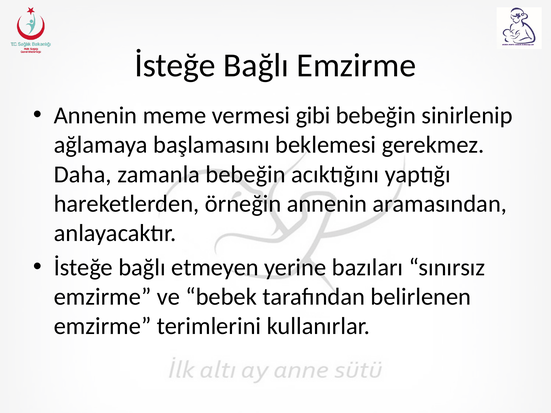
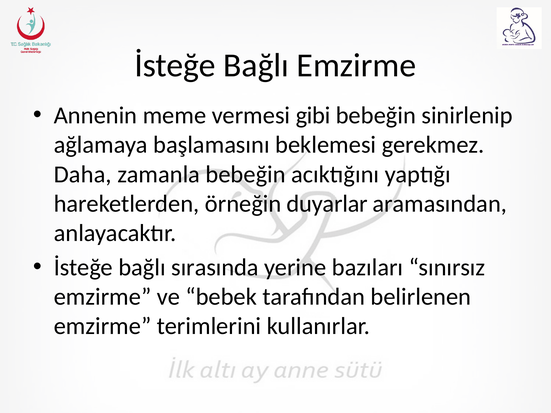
örneğin annenin: annenin -> duyarlar
etmeyen: etmeyen -> sırasında
